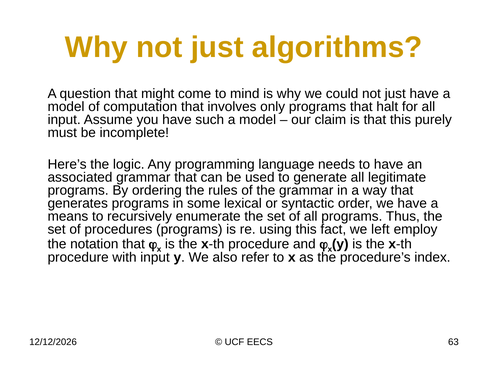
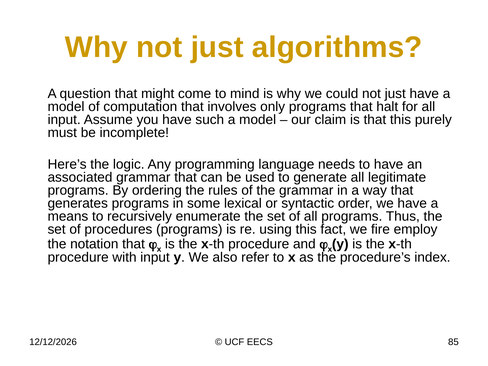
left: left -> fire
63: 63 -> 85
